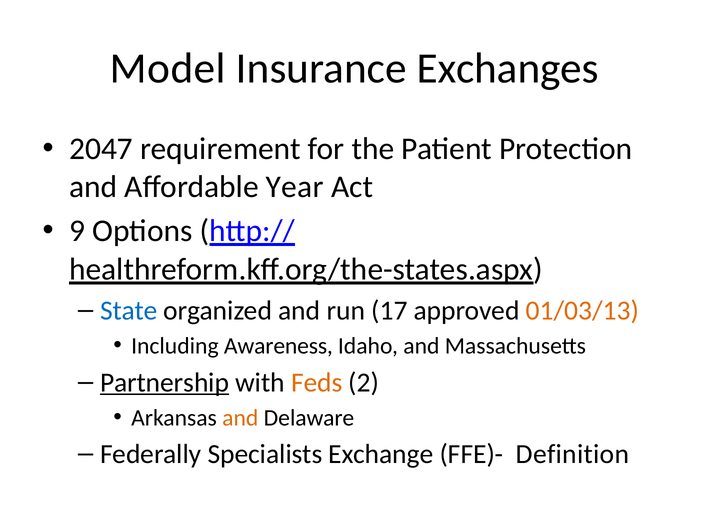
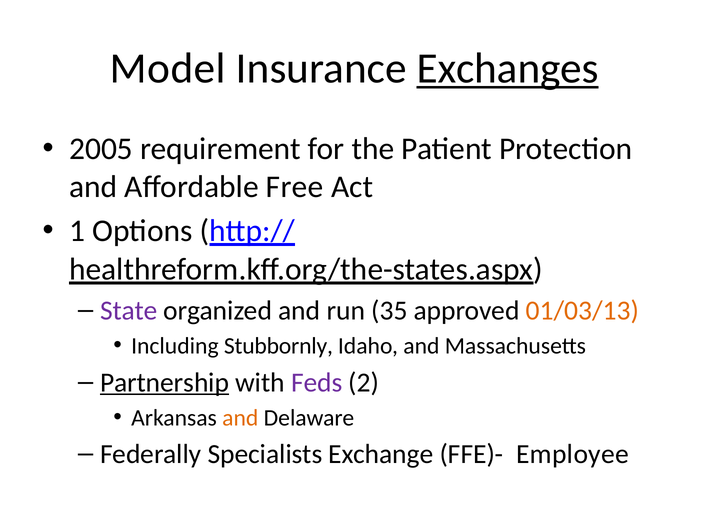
Exchanges underline: none -> present
2047: 2047 -> 2005
Year: Year -> Free
9: 9 -> 1
State colour: blue -> purple
17: 17 -> 35
Awareness: Awareness -> Stubbornly
Feds colour: orange -> purple
Definition: Definition -> Employee
